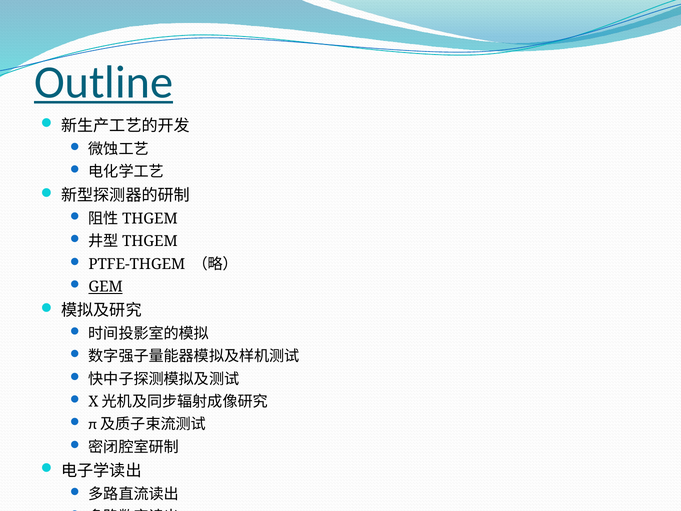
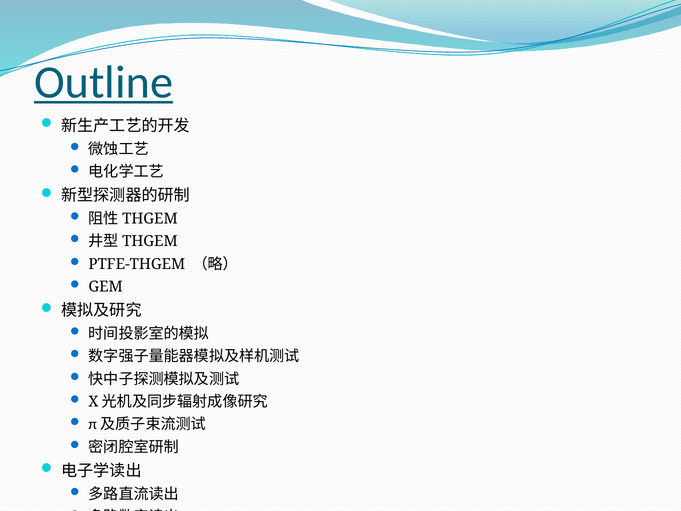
GEM underline: present -> none
